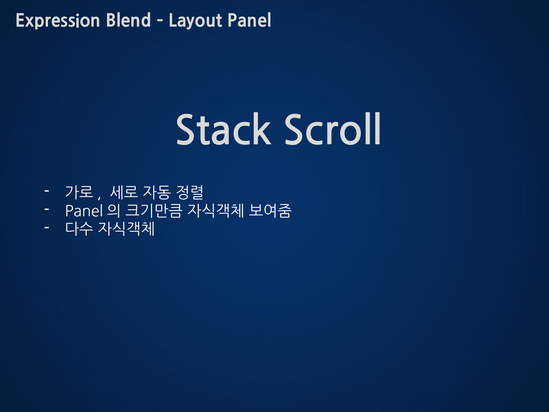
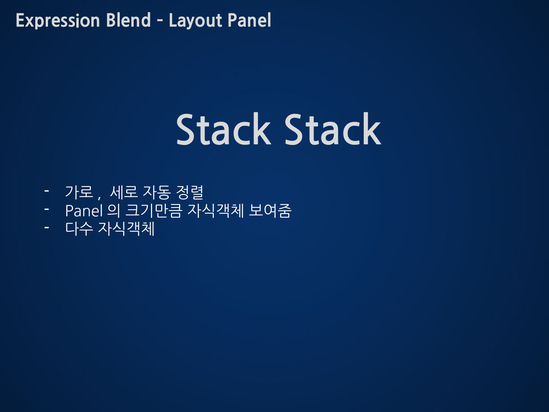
Stack Scroll: Scroll -> Stack
